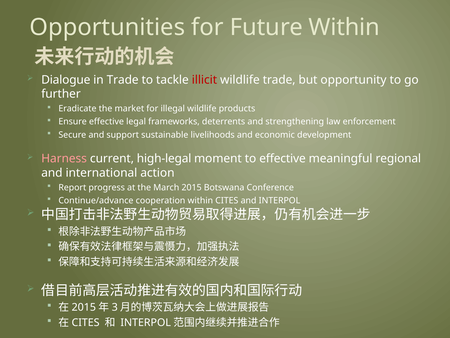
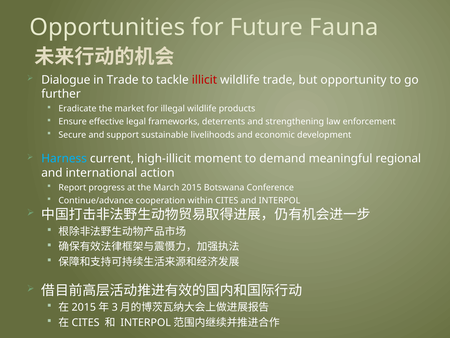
Future Within: Within -> Fauna
Harness colour: pink -> light blue
high-legal: high-legal -> high-illicit
to effective: effective -> demand
